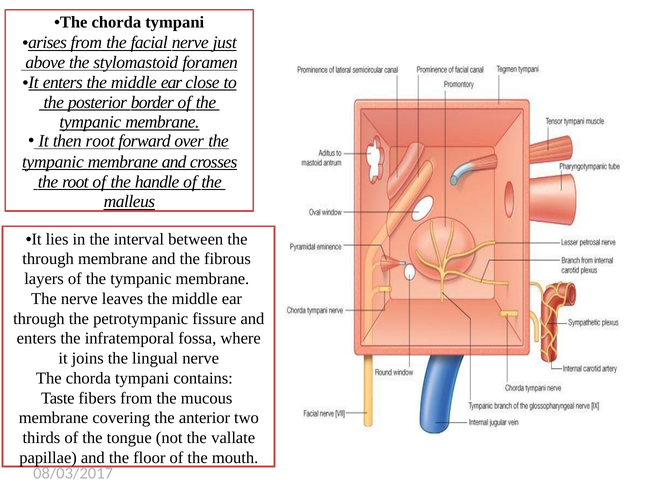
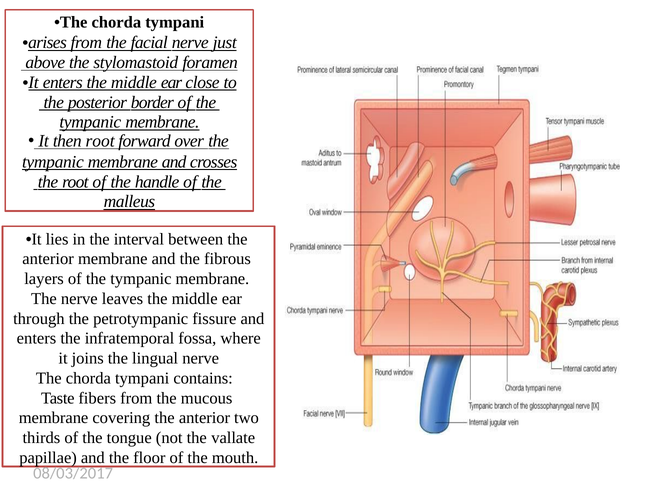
through at (48, 259): through -> anterior
